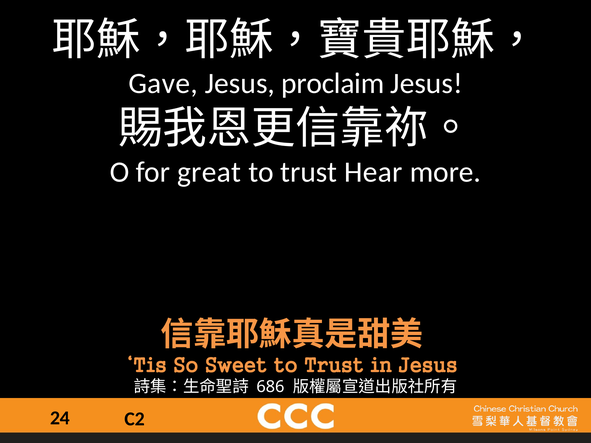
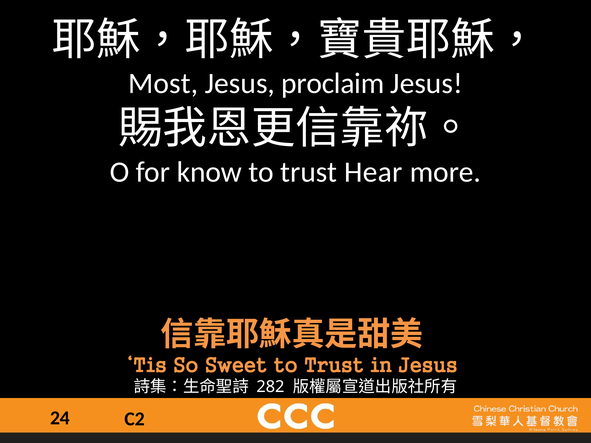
Gave: Gave -> Most
great: great -> know
686: 686 -> 282
